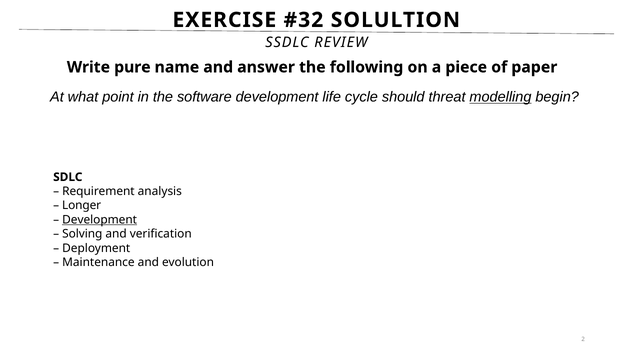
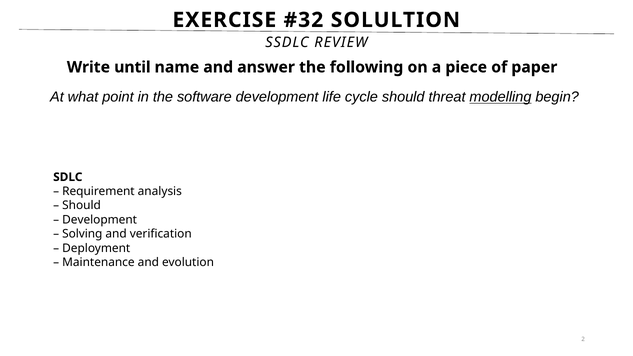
pure: pure -> until
Longer at (82, 206): Longer -> Should
Development at (100, 220) underline: present -> none
